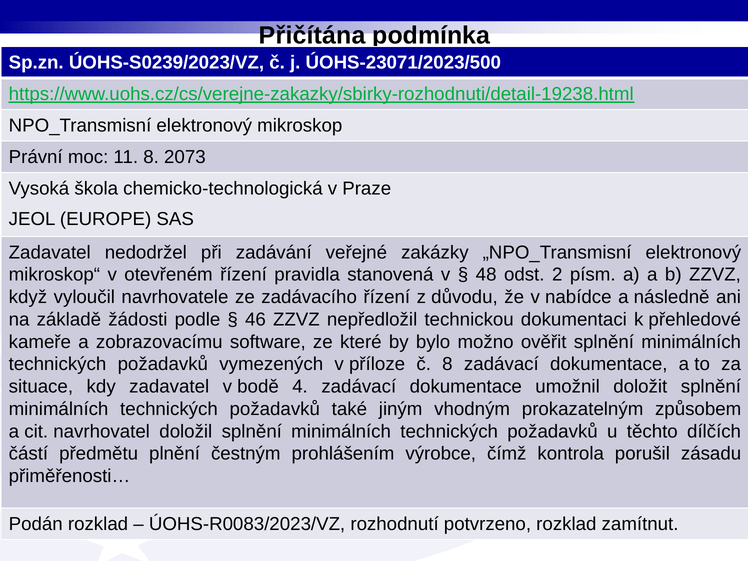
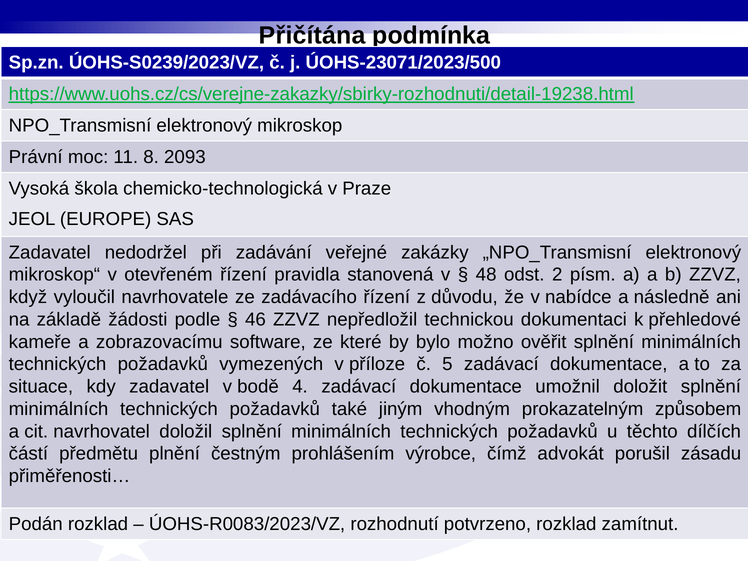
2073: 2073 -> 2093
č 8: 8 -> 5
kontrola: kontrola -> advokát
